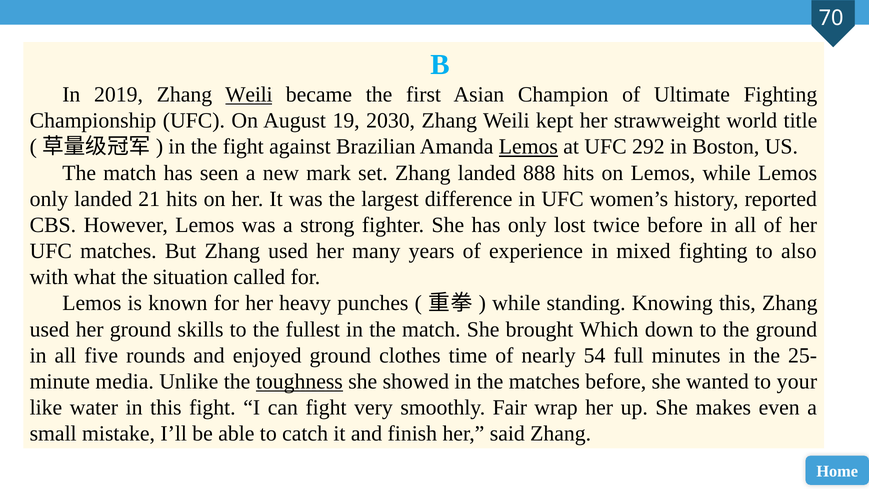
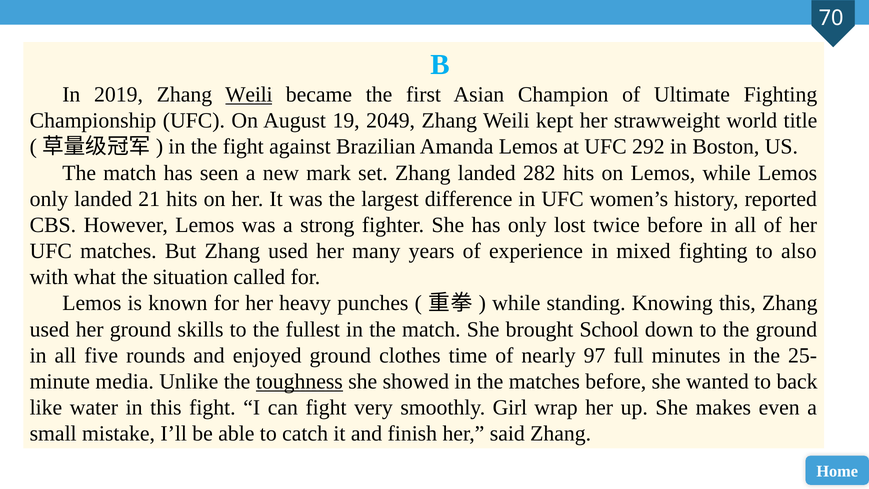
2030: 2030 -> 2049
Lemos at (528, 147) underline: present -> none
888: 888 -> 282
Which: Which -> School
54: 54 -> 97
your: your -> back
Fair: Fair -> Girl
